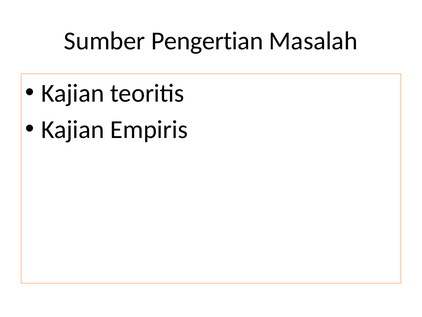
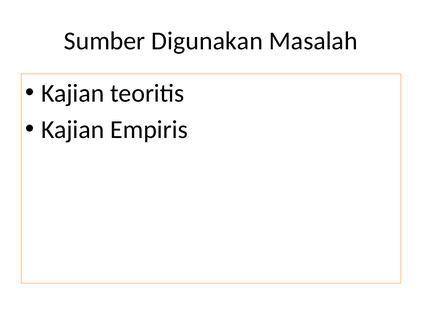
Pengertian: Pengertian -> Digunakan
